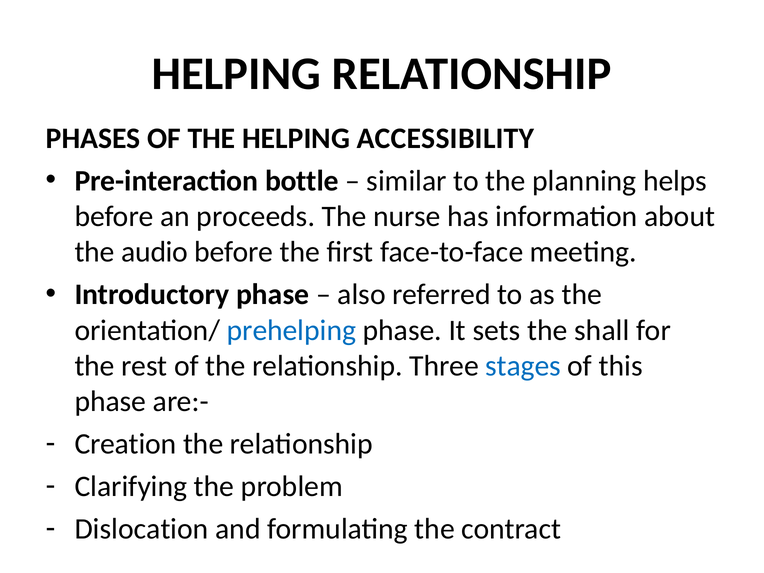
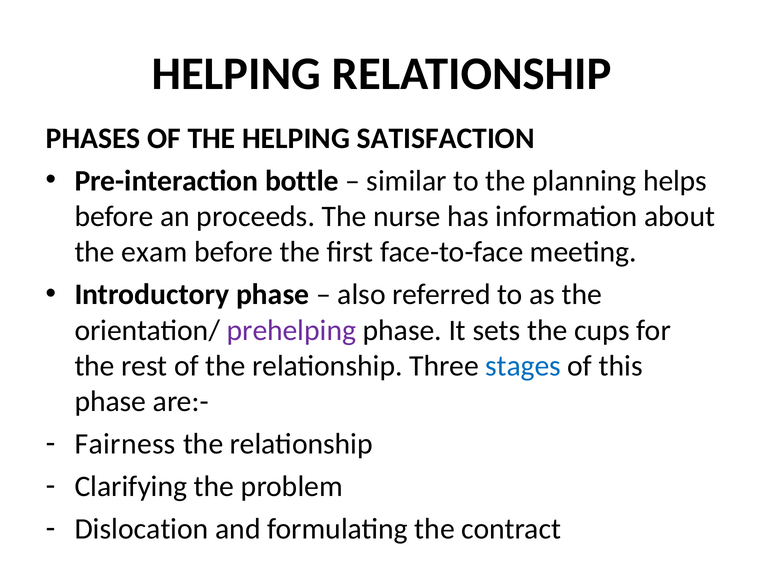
ACCESSIBILITY: ACCESSIBILITY -> SATISFACTION
audio: audio -> exam
prehelping colour: blue -> purple
shall: shall -> cups
Creation: Creation -> Fairness
